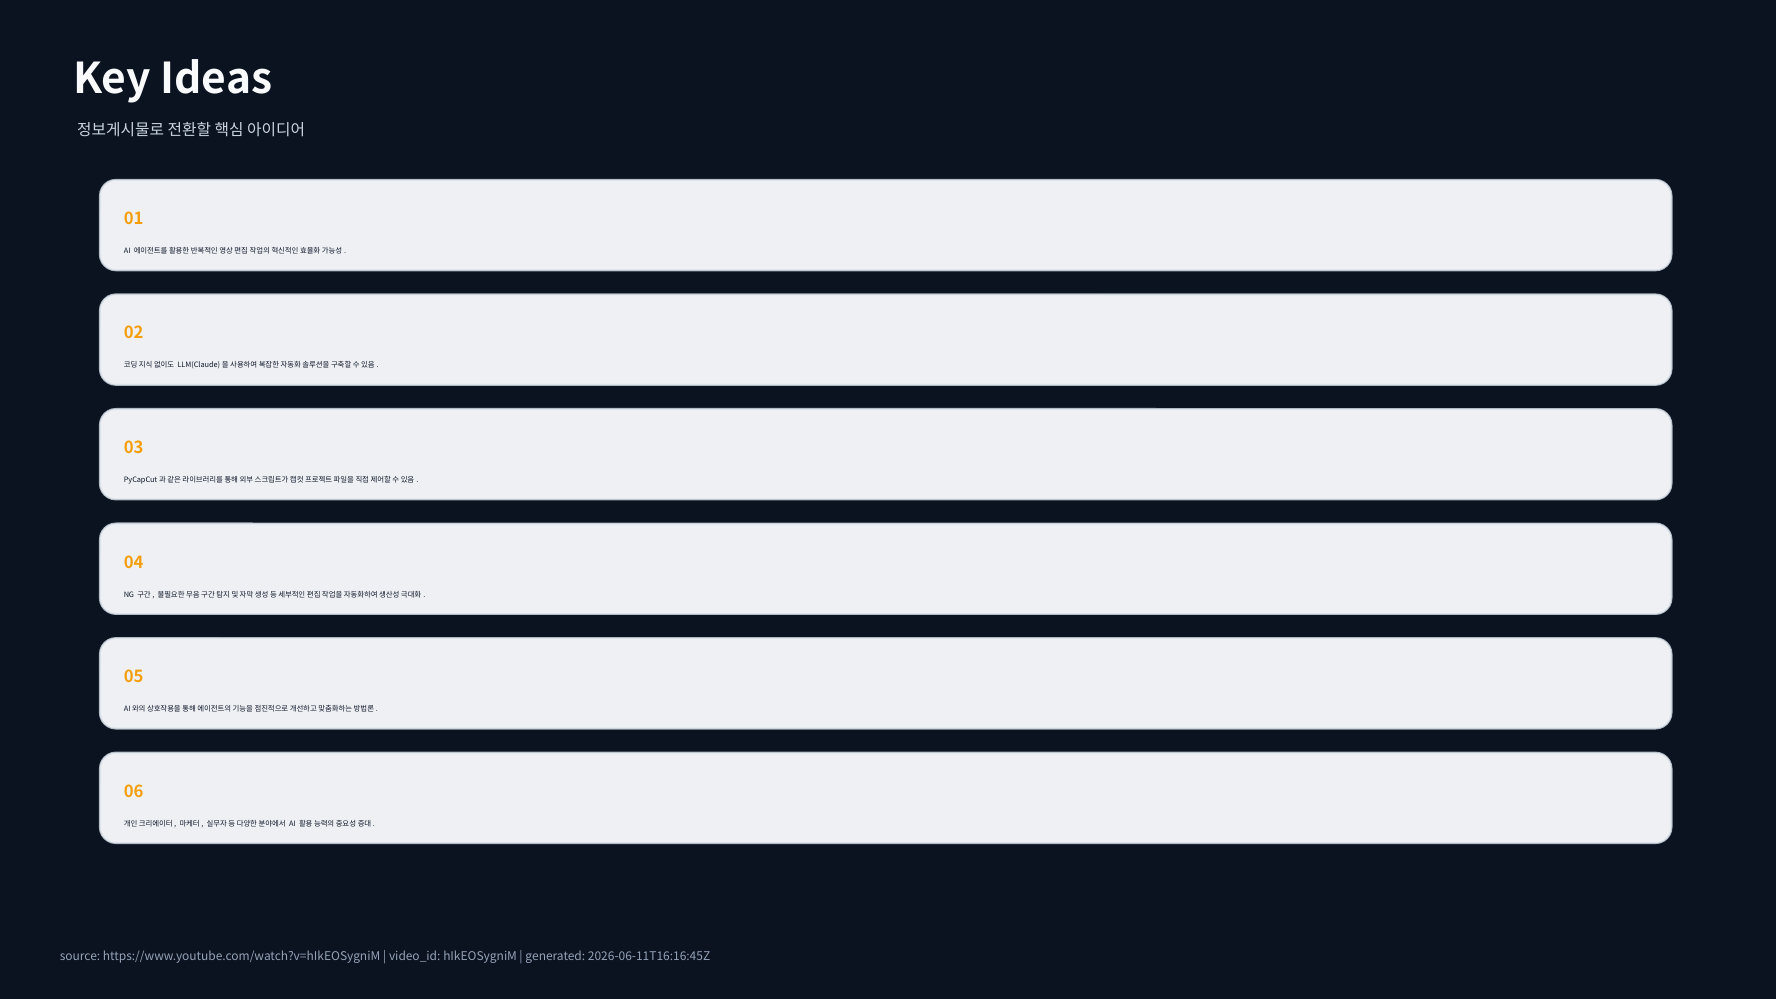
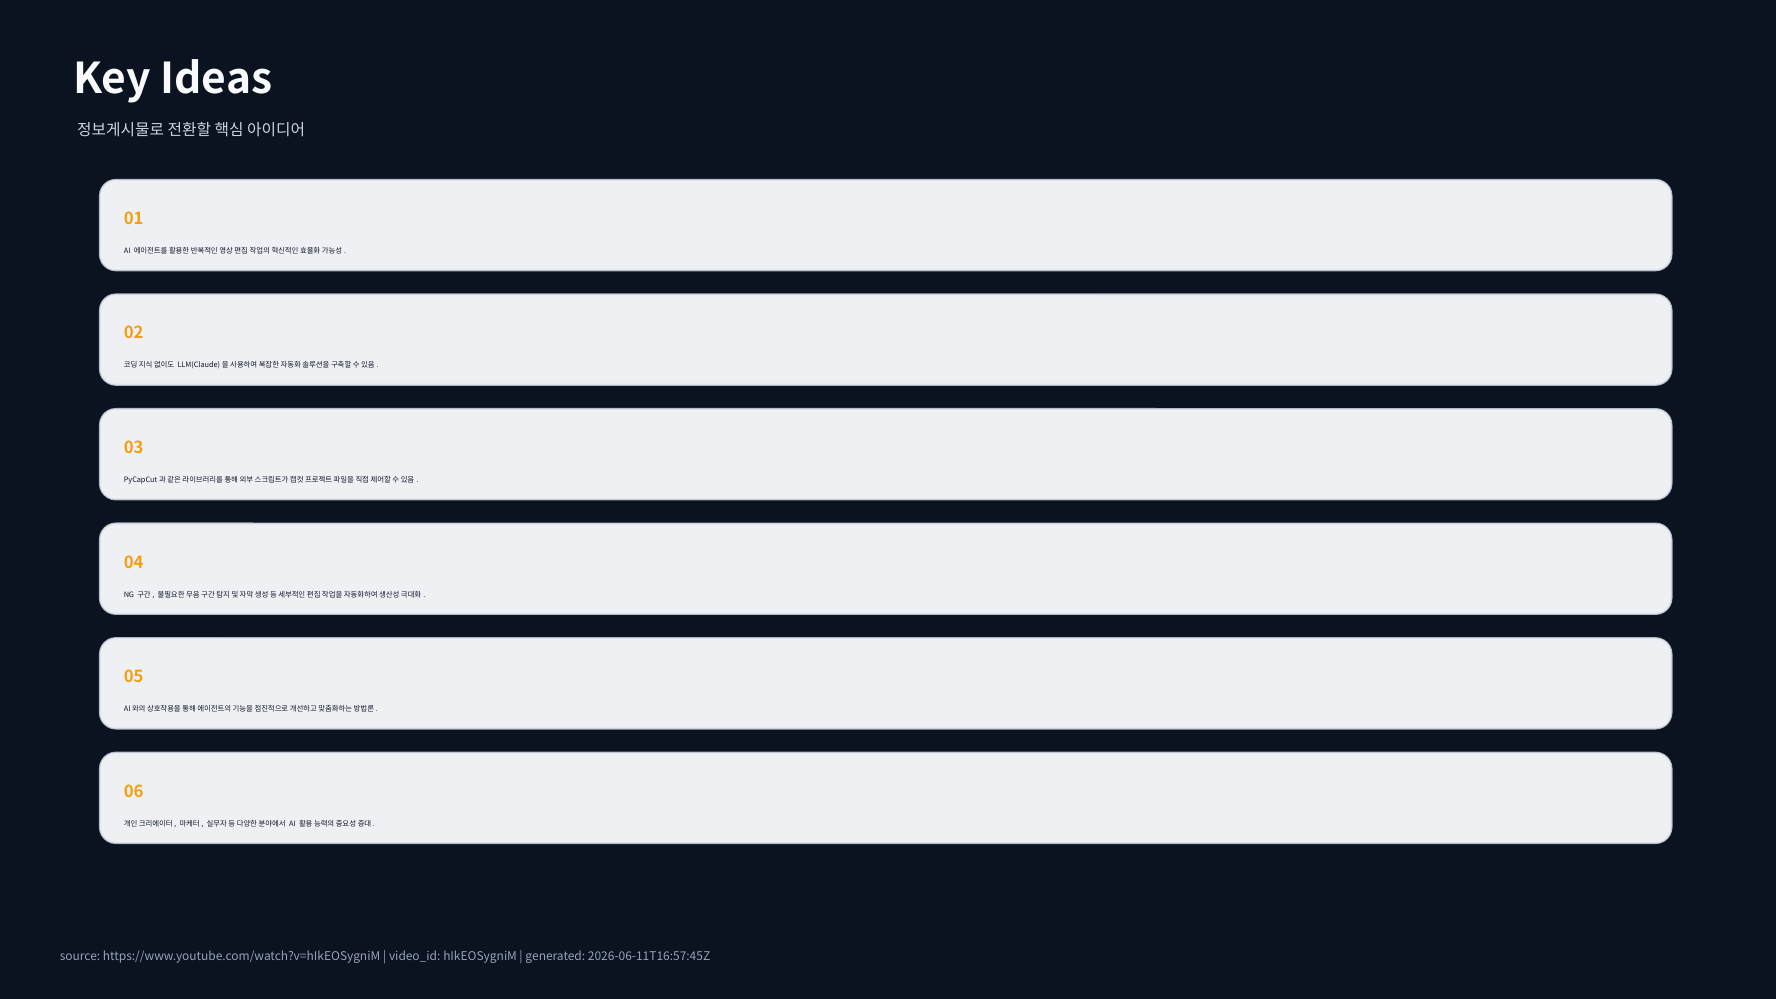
2026-06-11T16:16:45Z: 2026-06-11T16:16:45Z -> 2026-06-11T16:57:45Z
